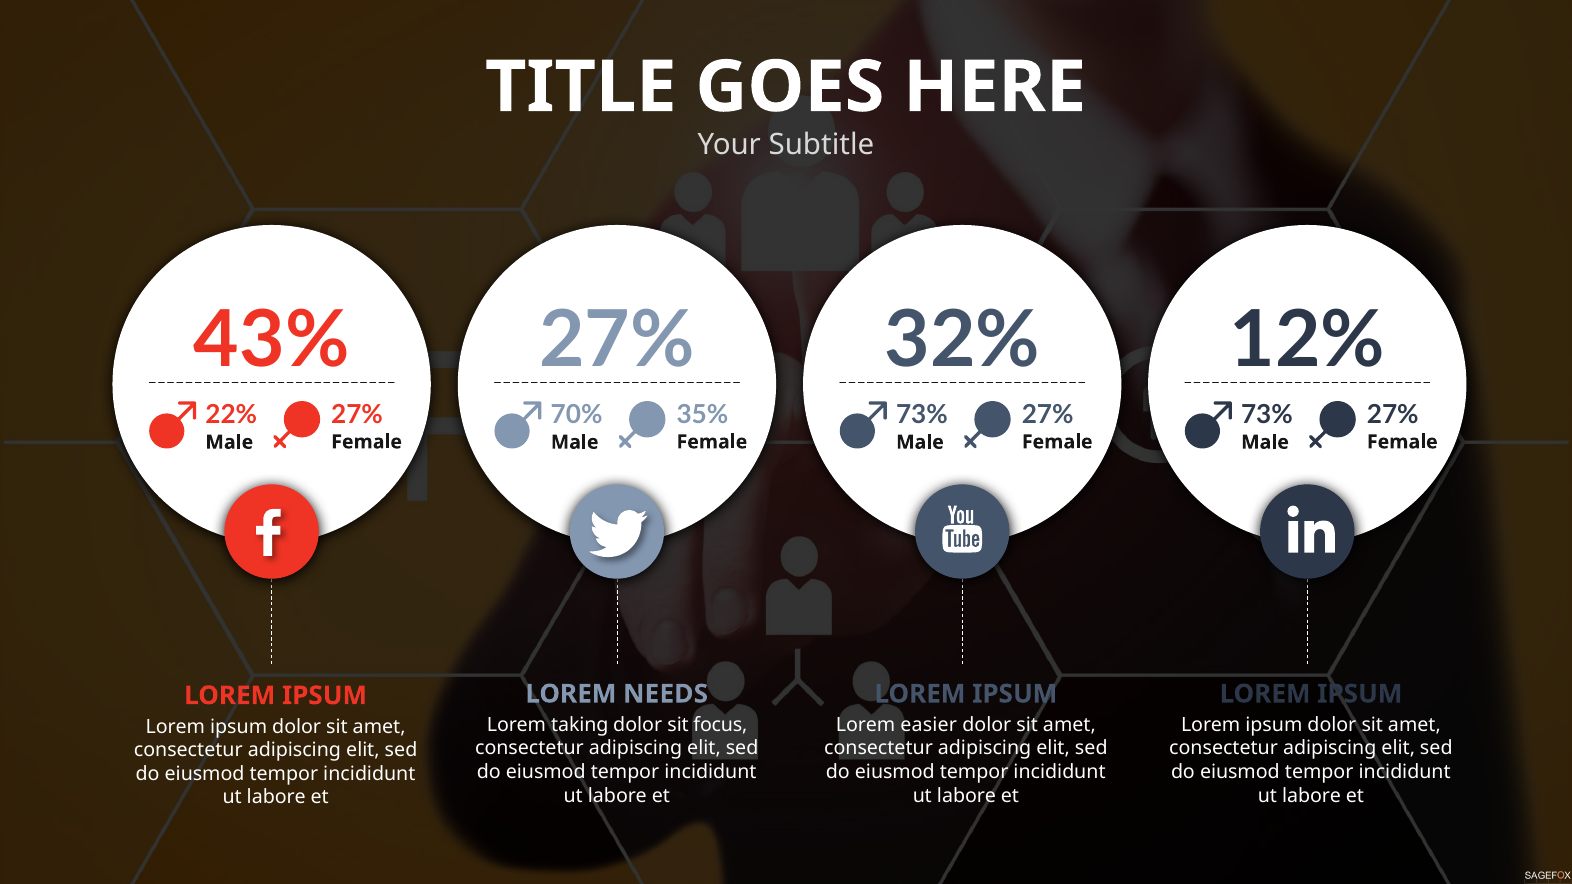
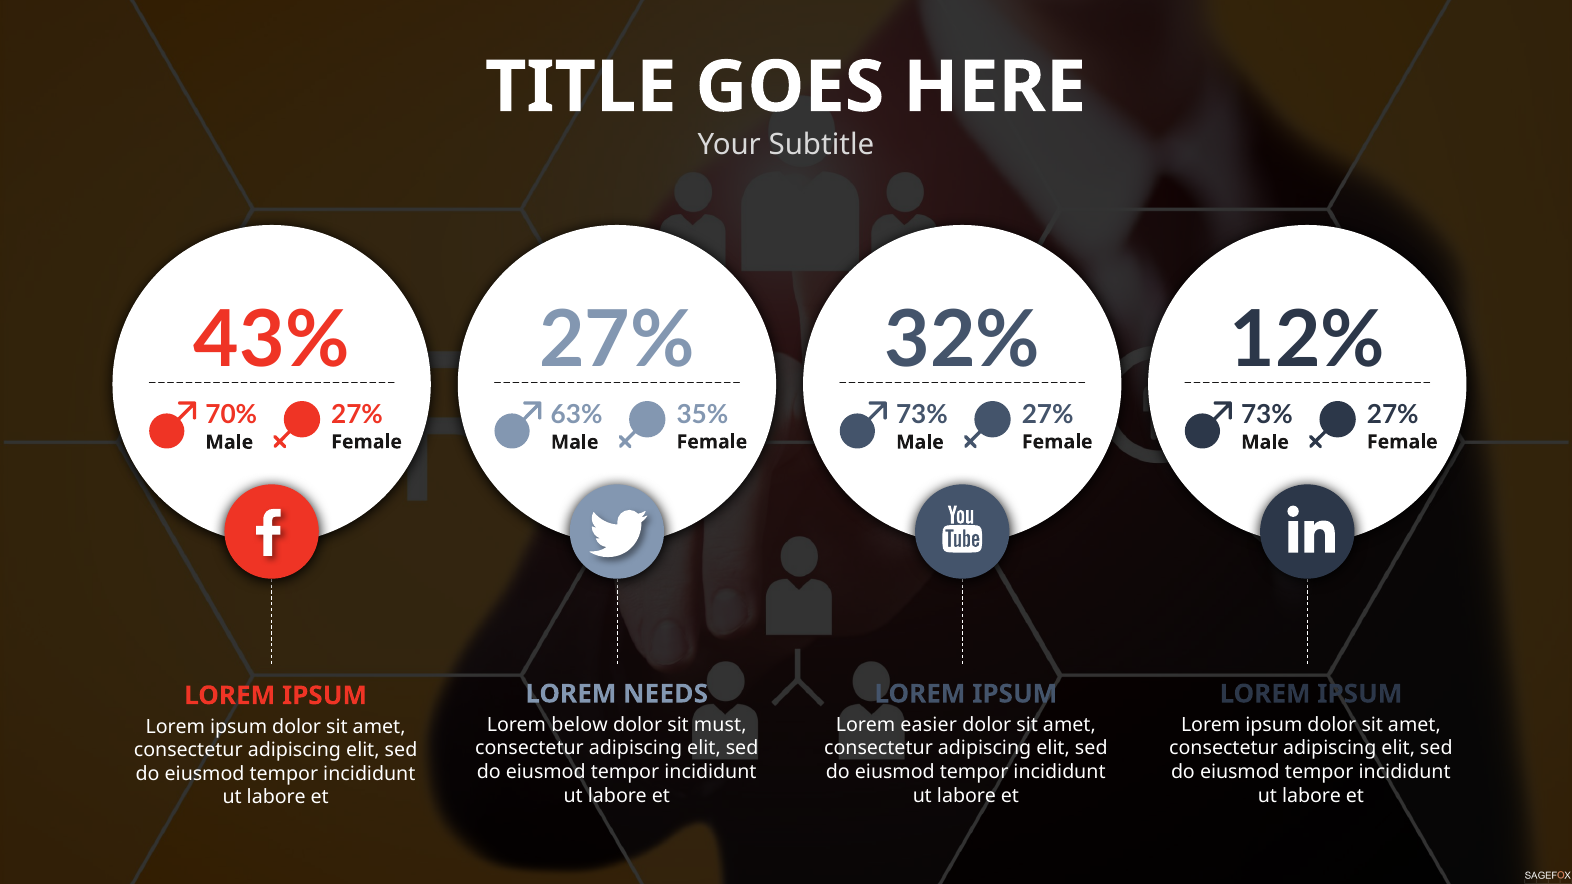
22%: 22% -> 70%
70%: 70% -> 63%
taking: taking -> below
focus: focus -> must
